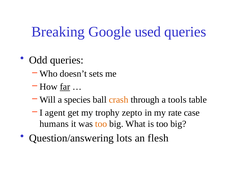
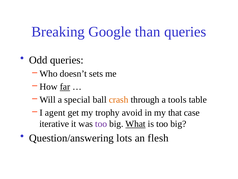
used: used -> than
species: species -> special
zepto: zepto -> avoid
rate: rate -> that
humans: humans -> iterative
too at (101, 124) colour: orange -> purple
What underline: none -> present
